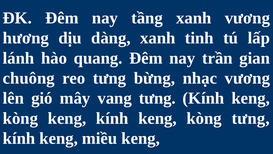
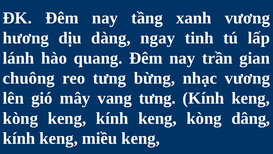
dàng xanh: xanh -> ngay
kòng tưng: tưng -> dâng
